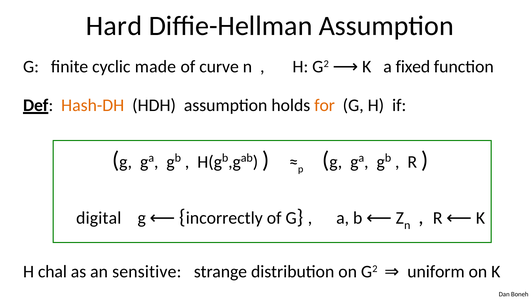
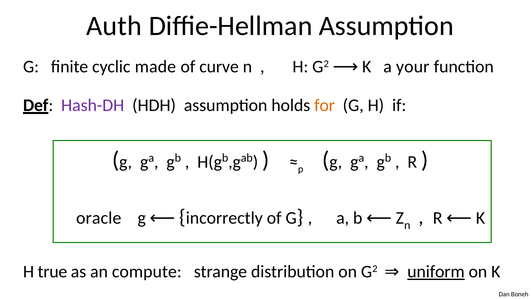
Hard: Hard -> Auth
fixed: fixed -> your
Hash-DH colour: orange -> purple
digital: digital -> oracle
chal: chal -> true
sensitive: sensitive -> compute
uniform underline: none -> present
